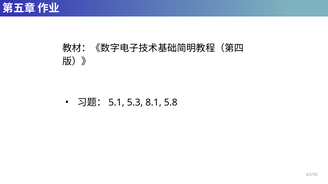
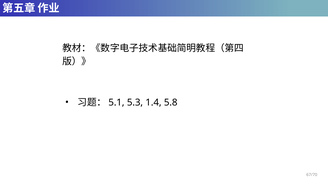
8.1: 8.1 -> 1.4
